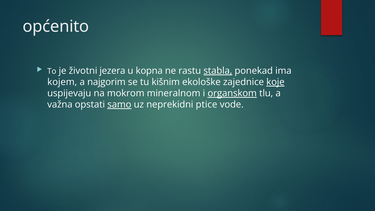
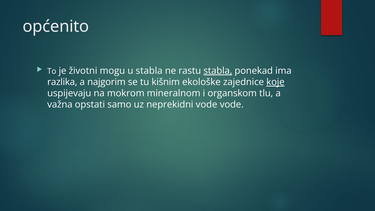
jezera: jezera -> mogu
u kopna: kopna -> stabla
kojem: kojem -> razlika
organskom underline: present -> none
samo underline: present -> none
neprekidni ptice: ptice -> vode
